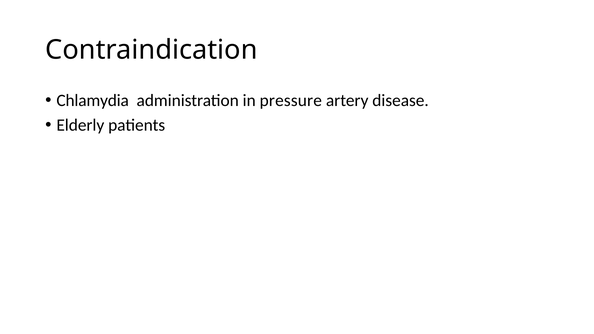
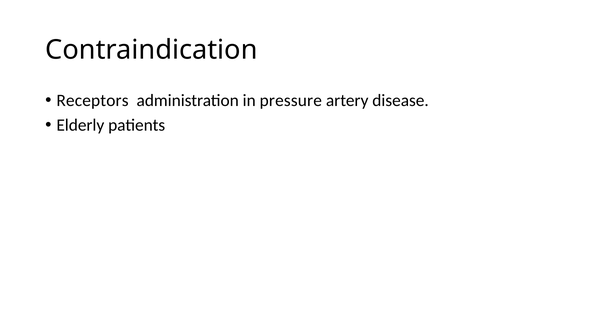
Chlamydia: Chlamydia -> Receptors
